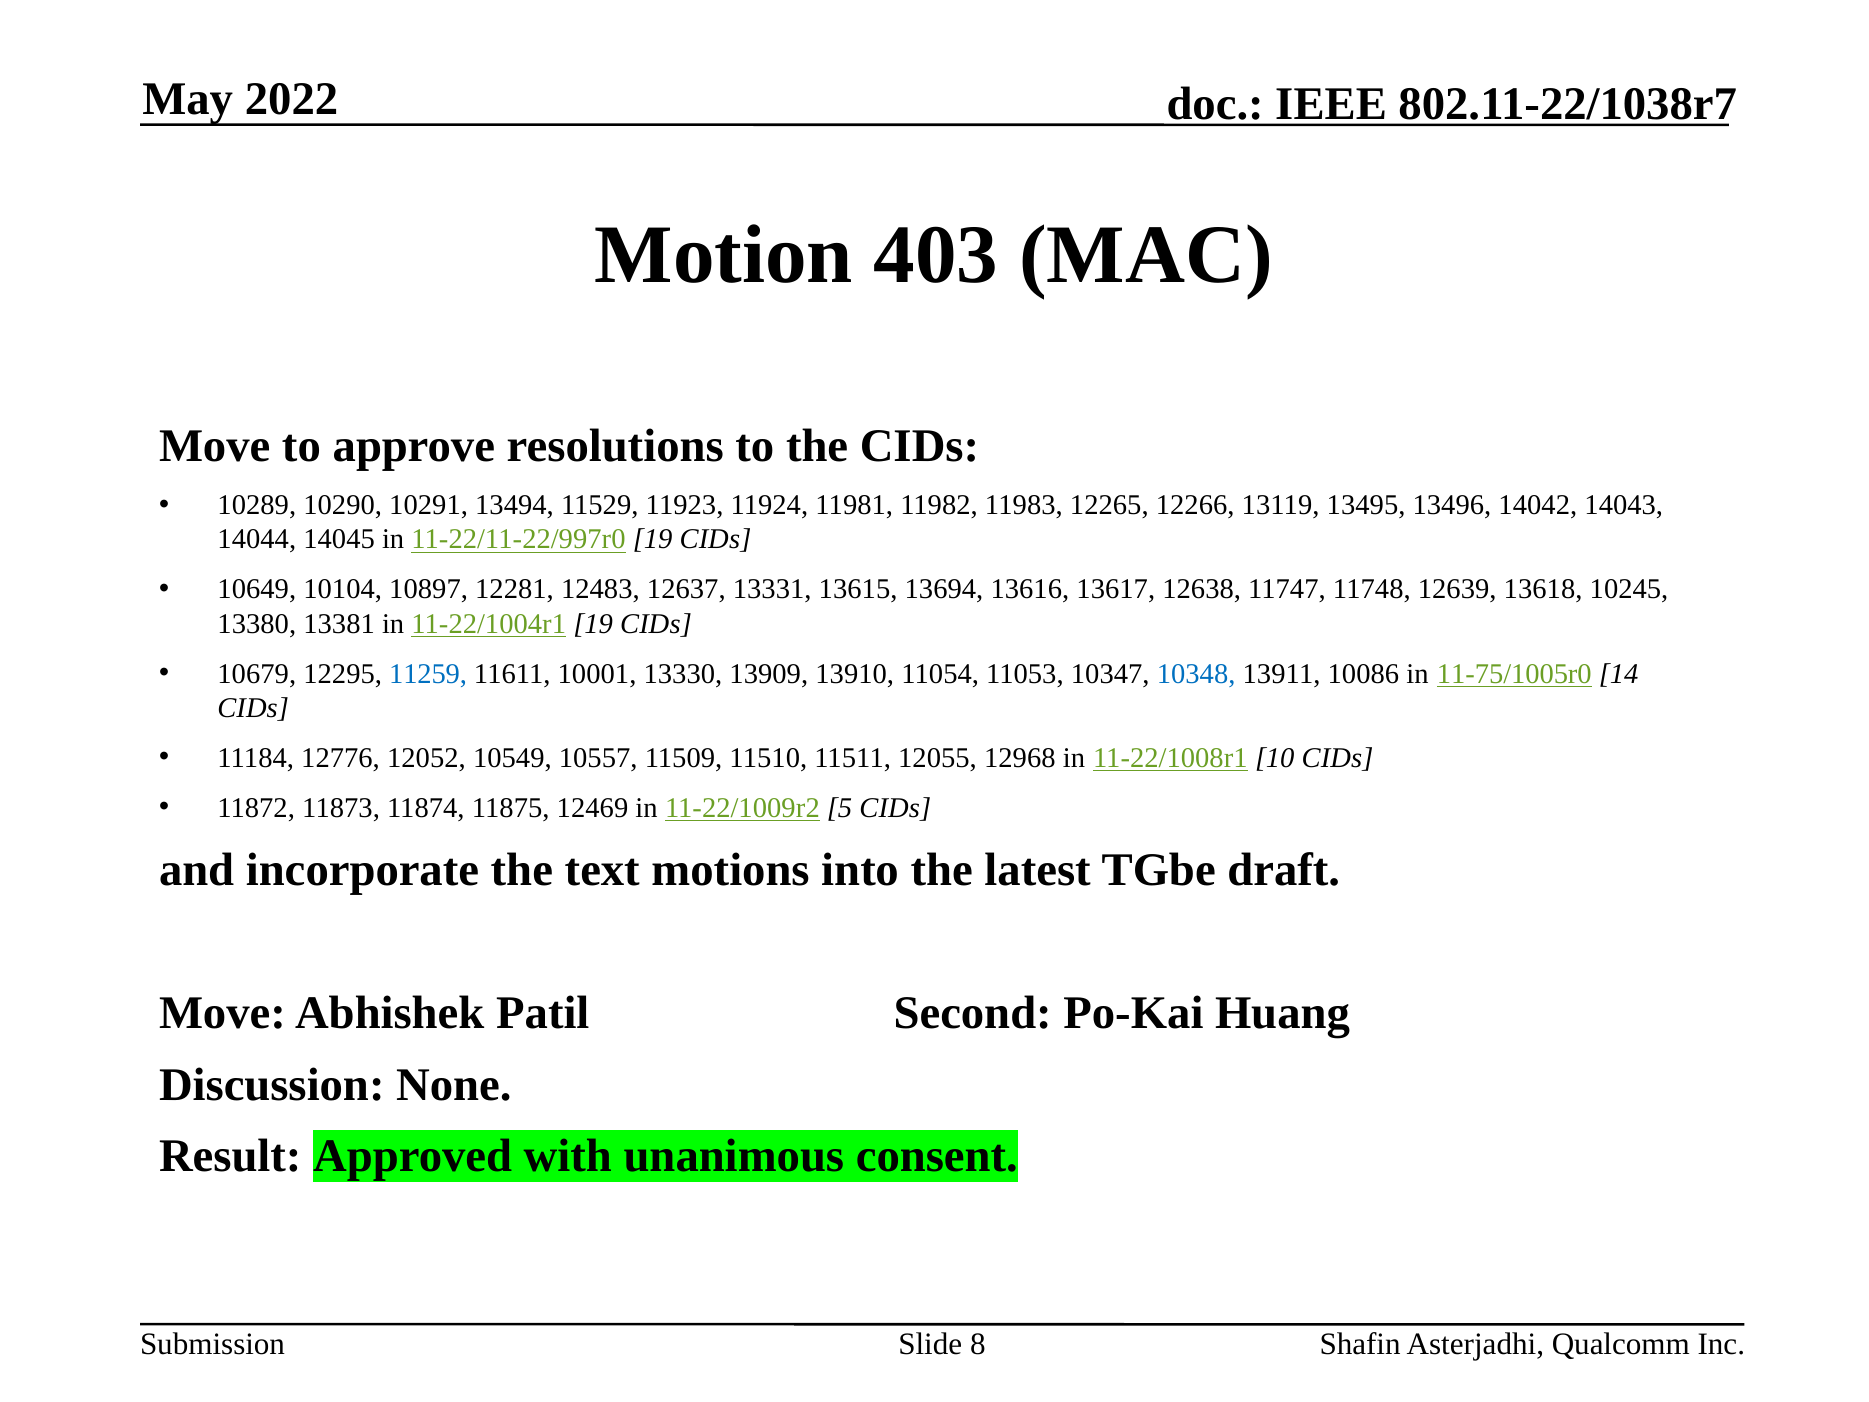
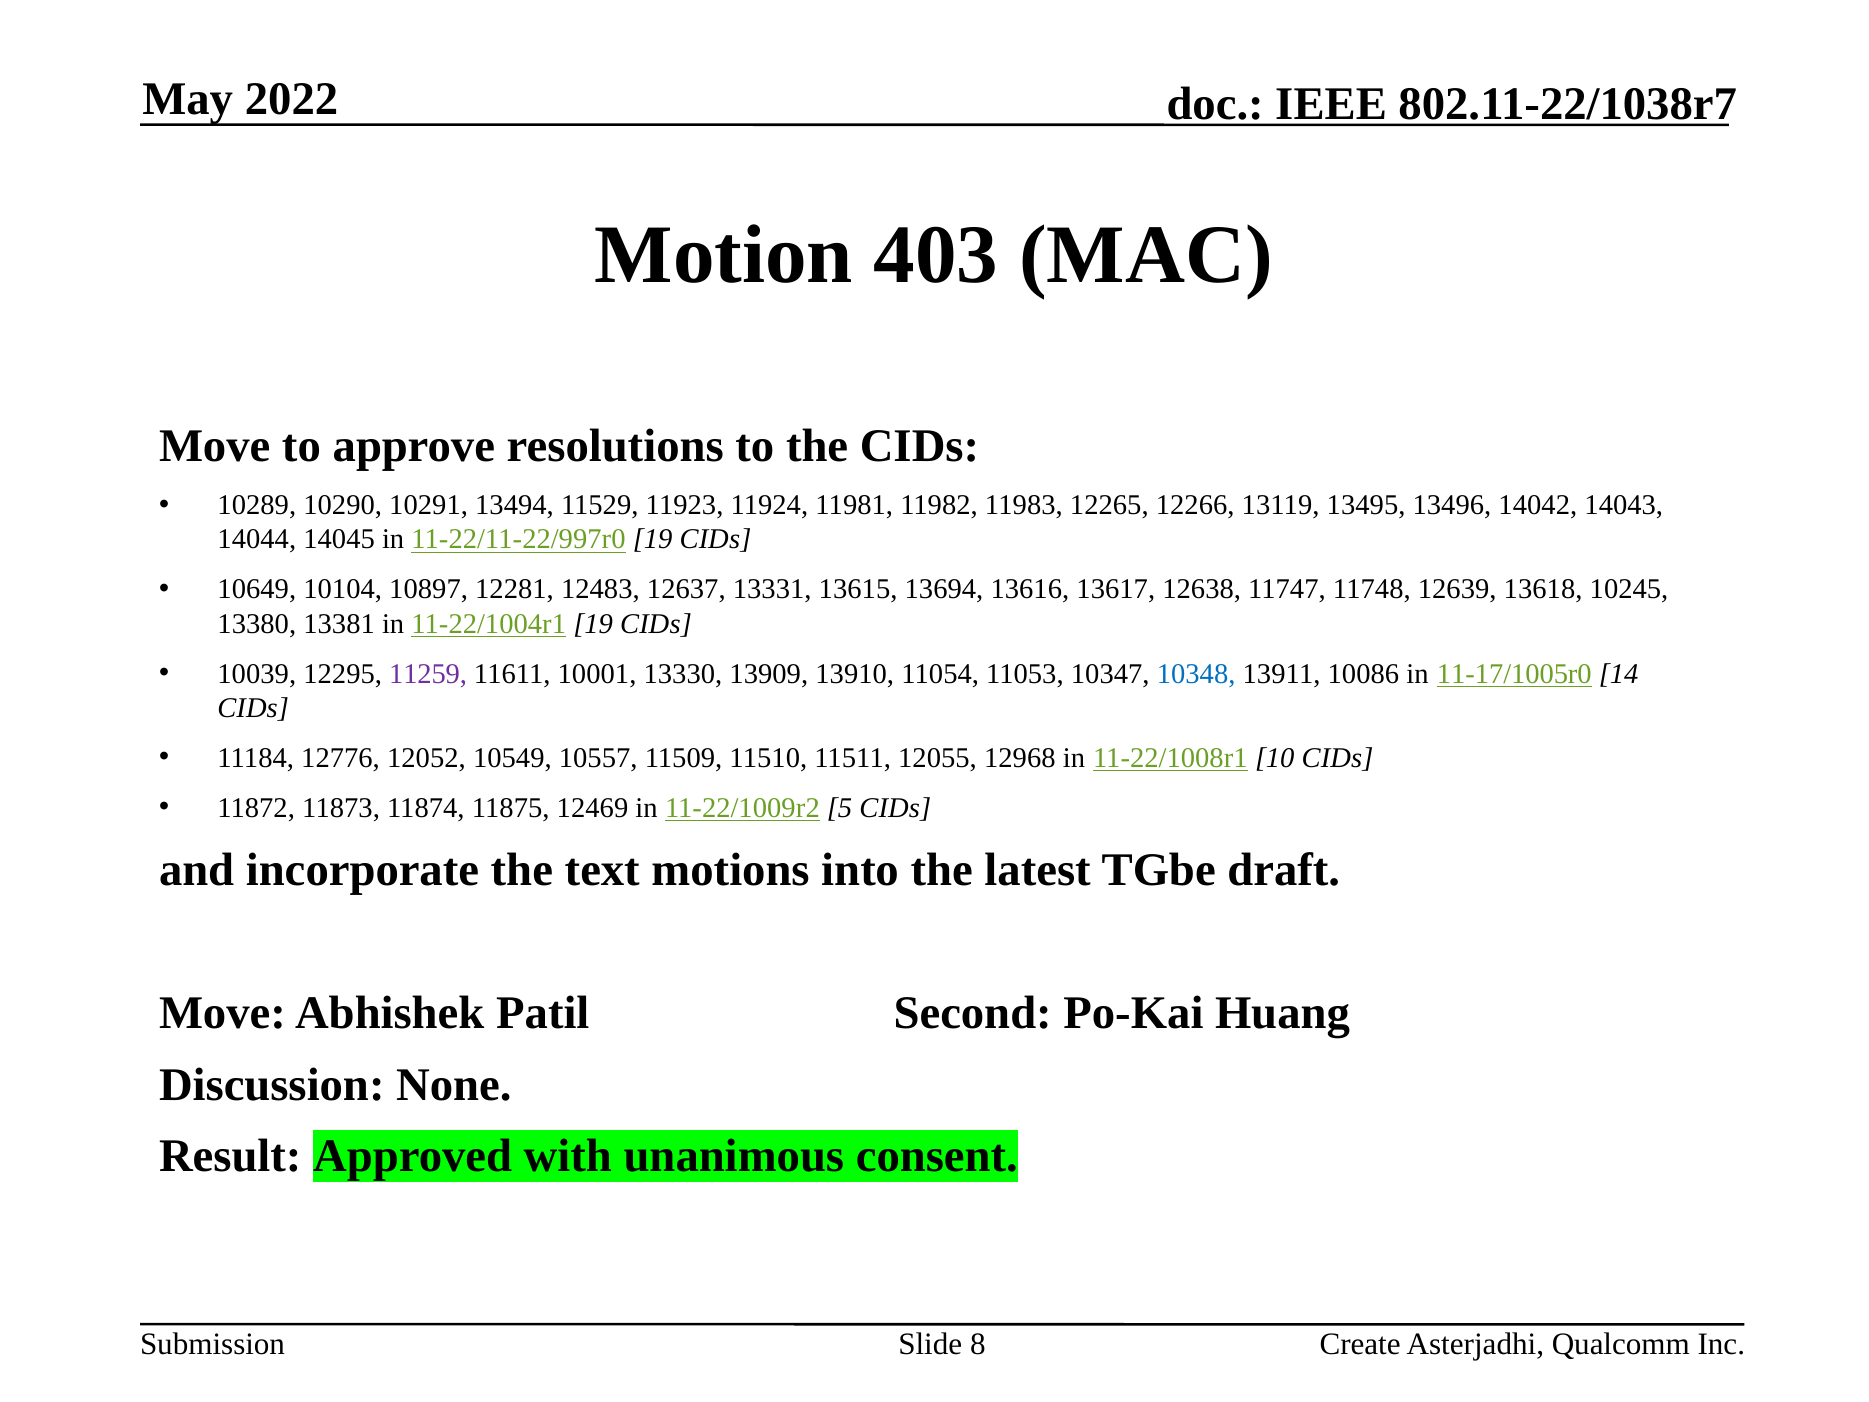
10679: 10679 -> 10039
11259 colour: blue -> purple
11-75/1005r0: 11-75/1005r0 -> 11-17/1005r0
Shafin: Shafin -> Create
